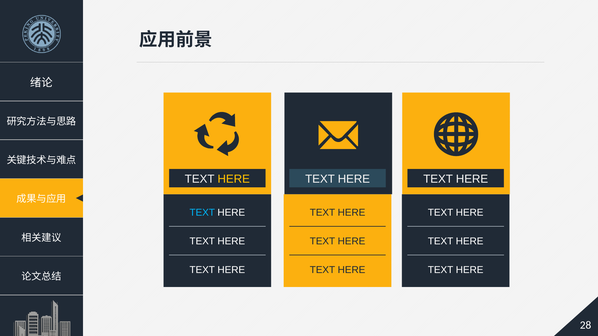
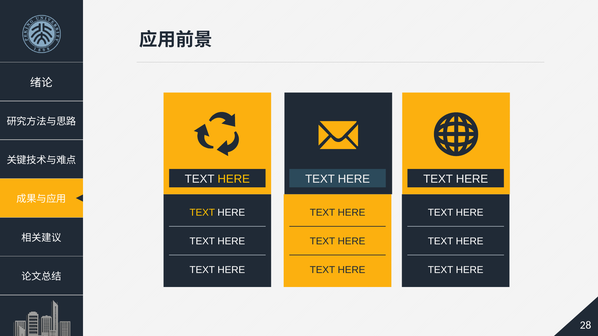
TEXT at (202, 213) colour: light blue -> yellow
